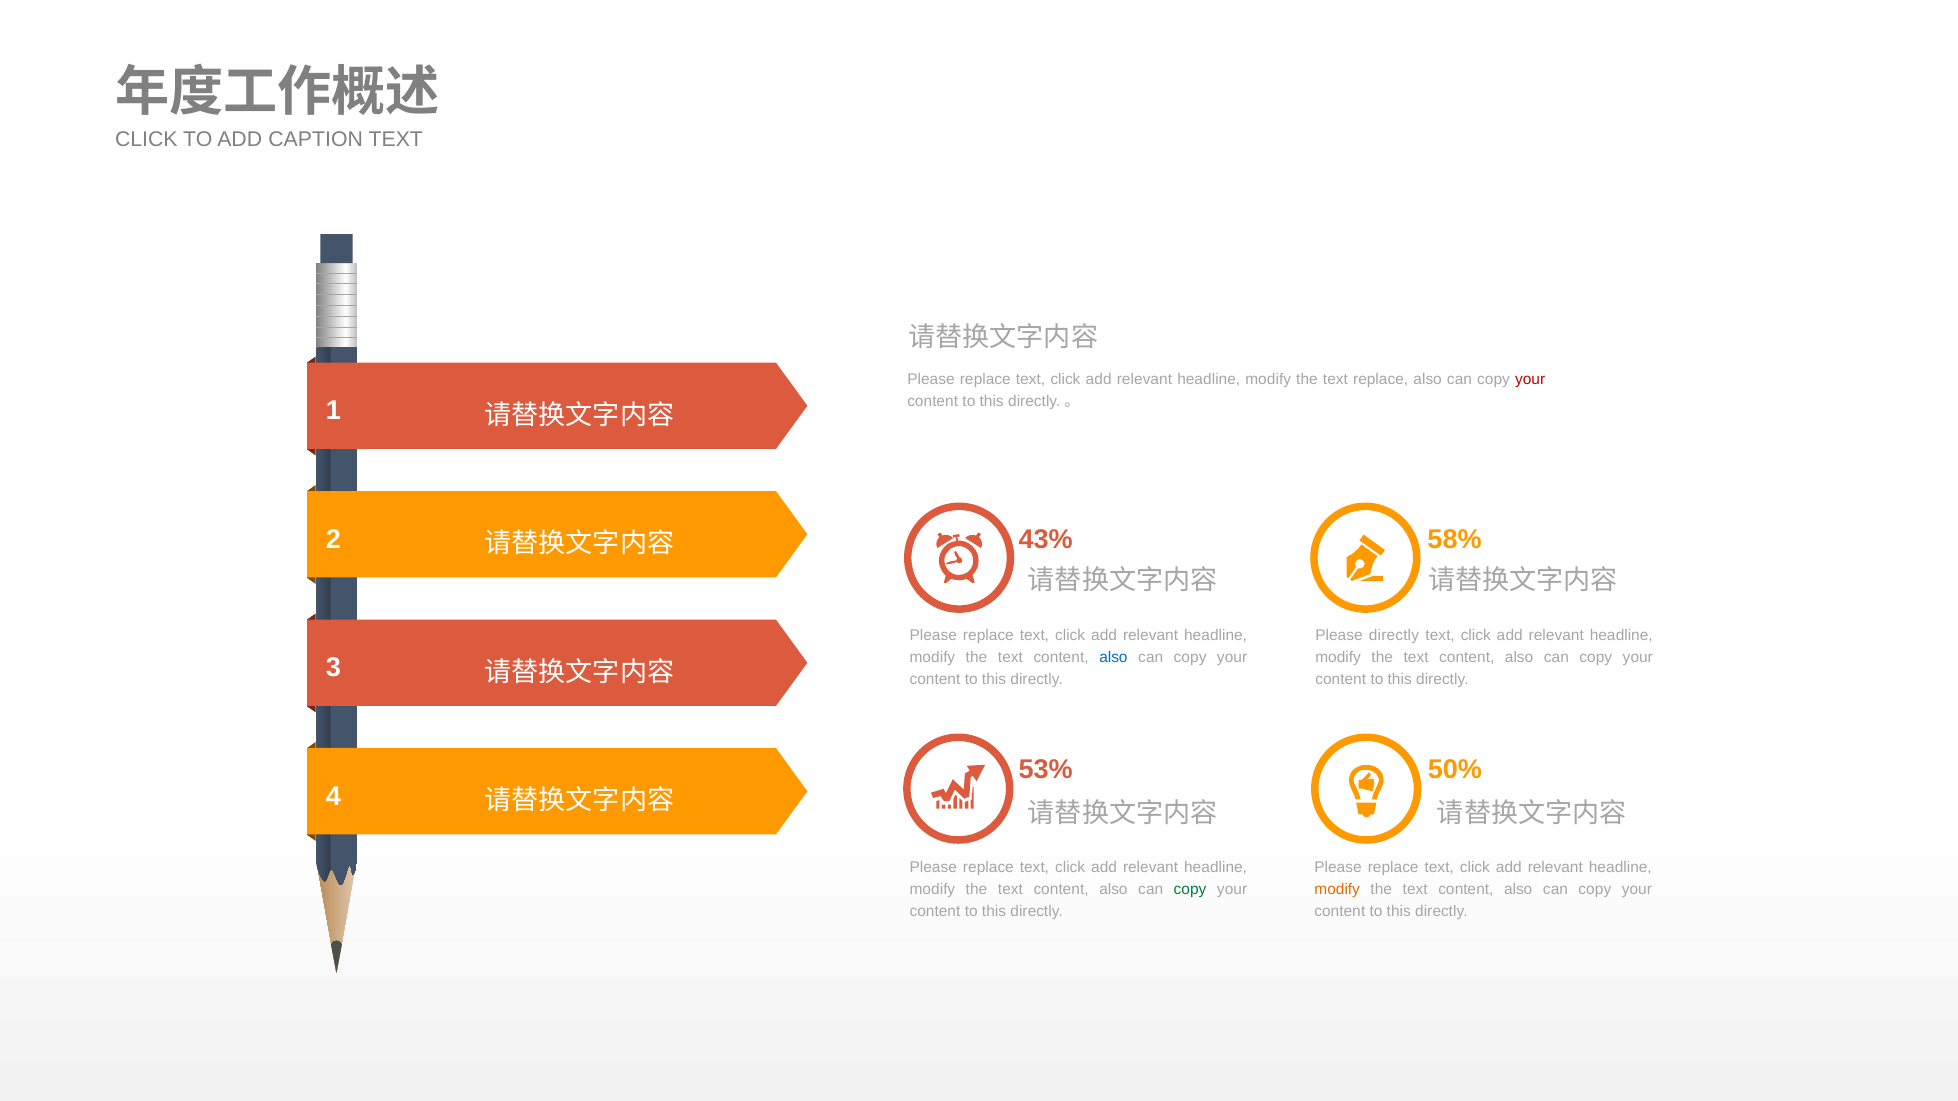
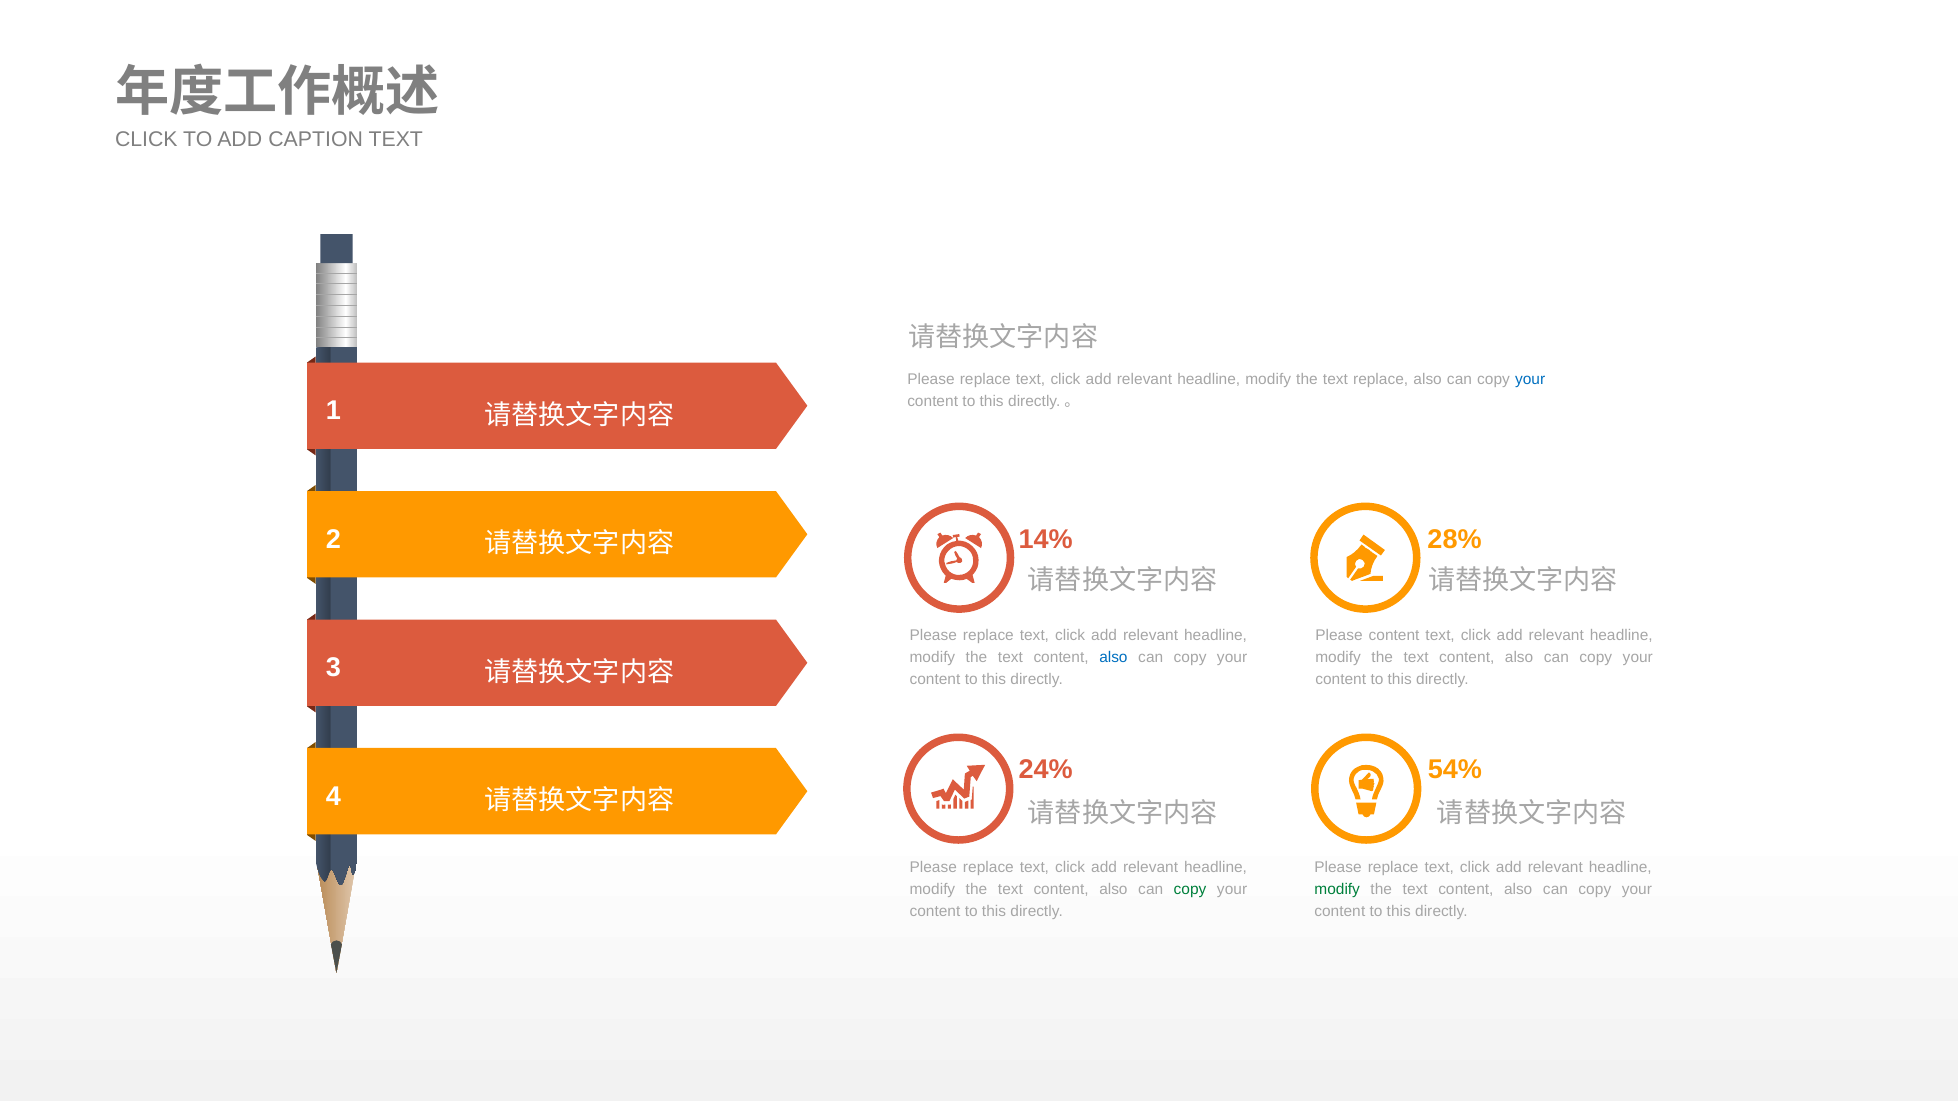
your at (1530, 379) colour: red -> blue
43%: 43% -> 14%
58%: 58% -> 28%
Please directly: directly -> content
53%: 53% -> 24%
50%: 50% -> 54%
modify at (1337, 890) colour: orange -> green
